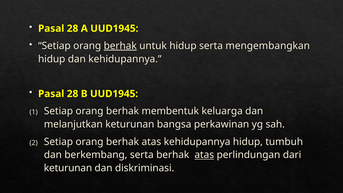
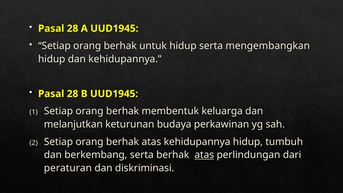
berhak at (120, 46) underline: present -> none
bangsa: bangsa -> budaya
keturunan at (68, 168): keturunan -> peraturan
